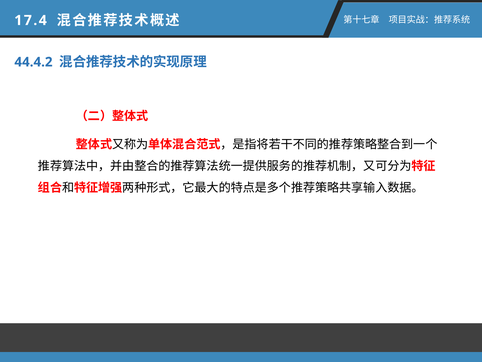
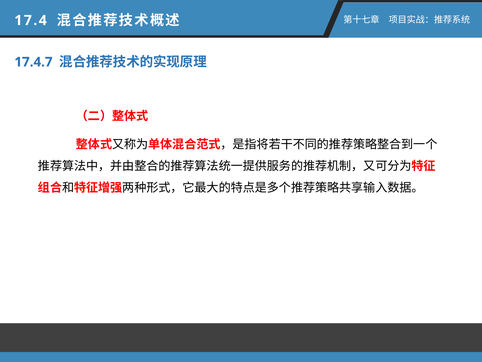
44.4.2: 44.4.2 -> 17.4.7
